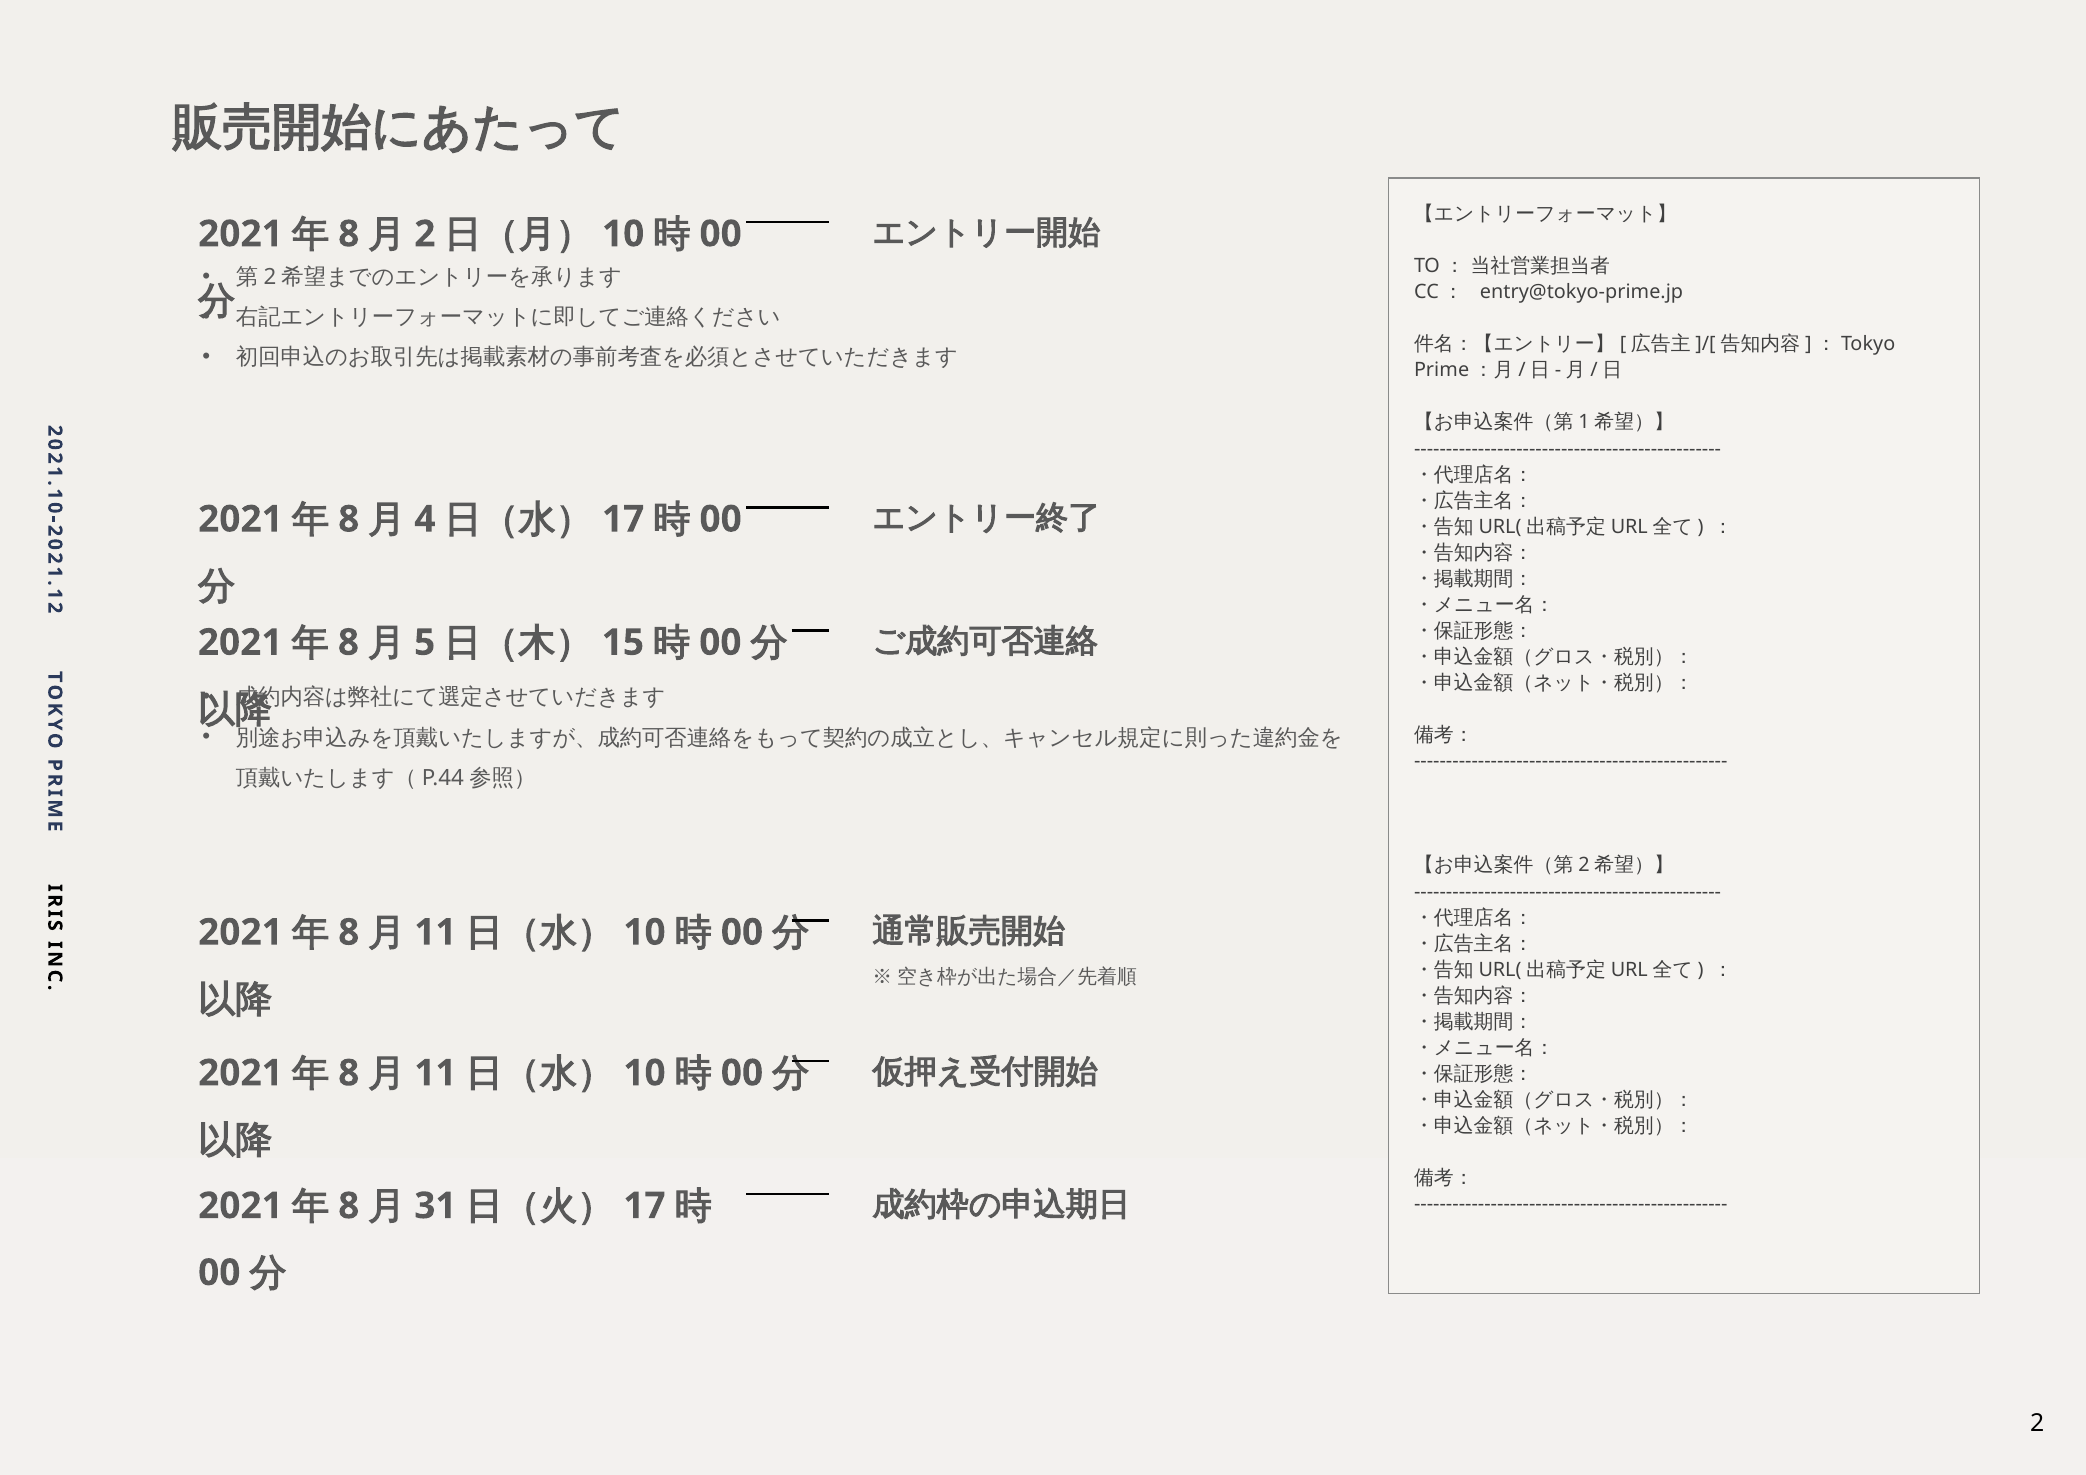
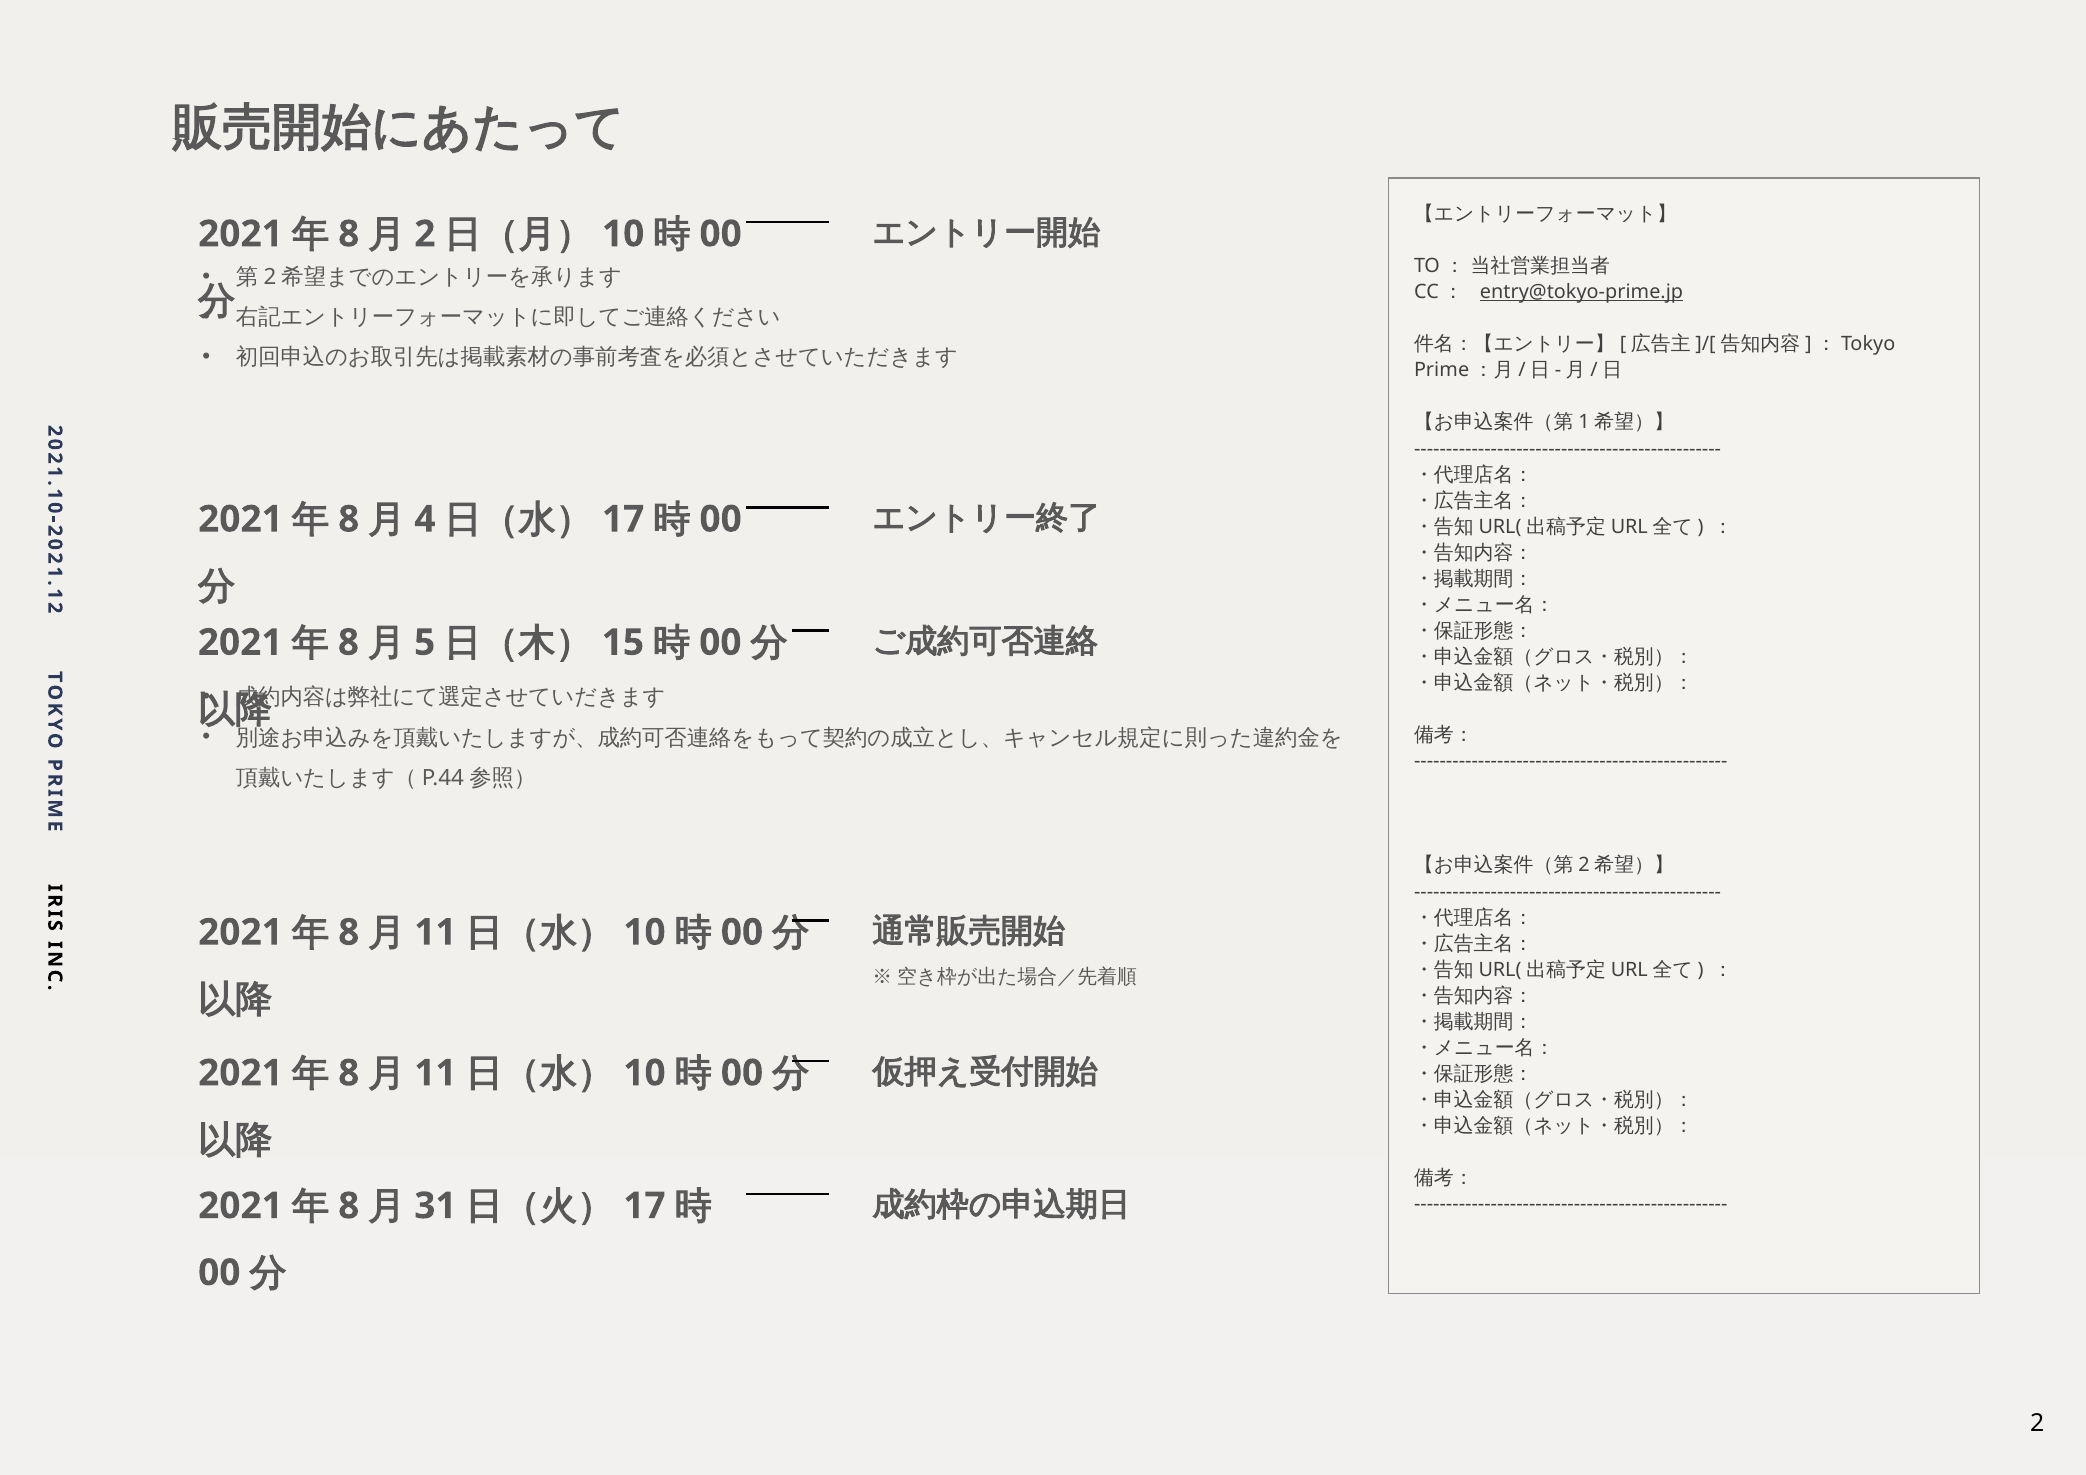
entry@tokyo-prime.jp underline: none -> present
